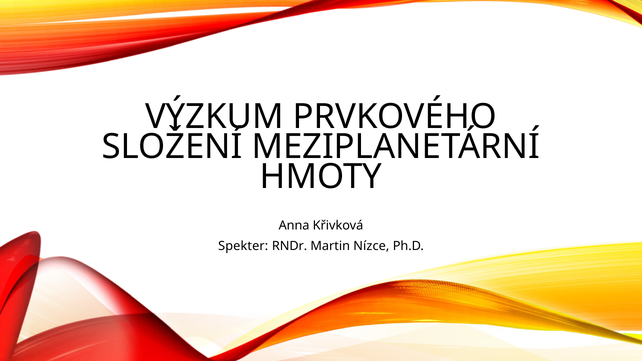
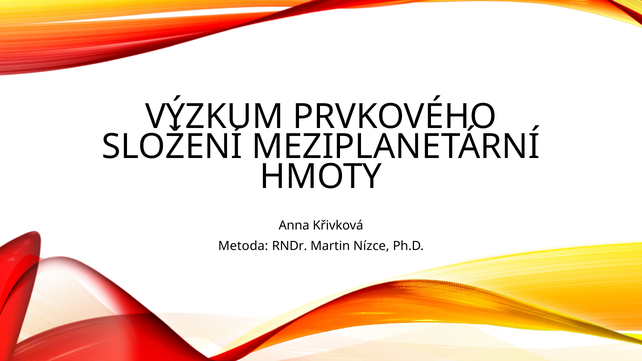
Spekter: Spekter -> Metoda
